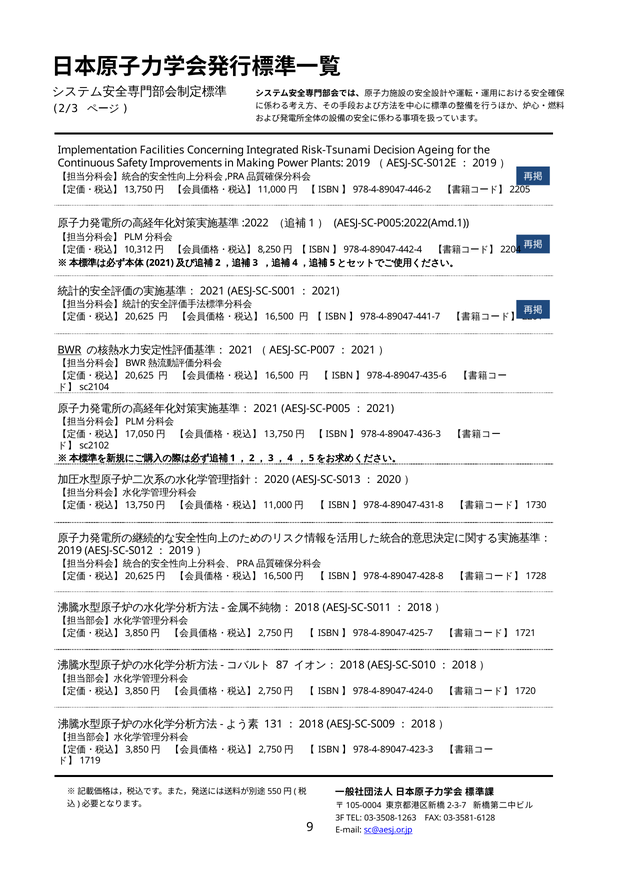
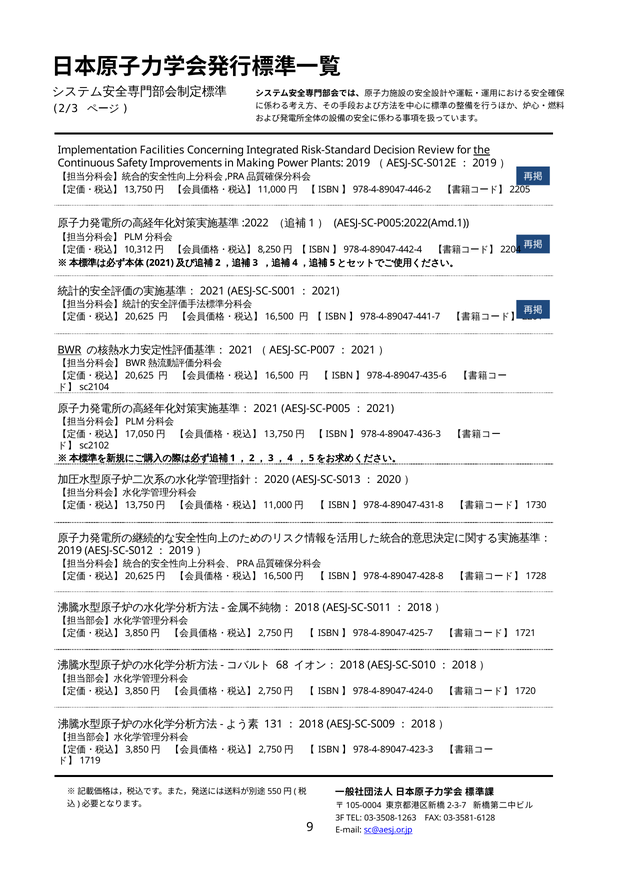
Risk-Tsunami: Risk-Tsunami -> Risk-Standard
Ageing: Ageing -> Review
the underline: none -> present
87: 87 -> 68
